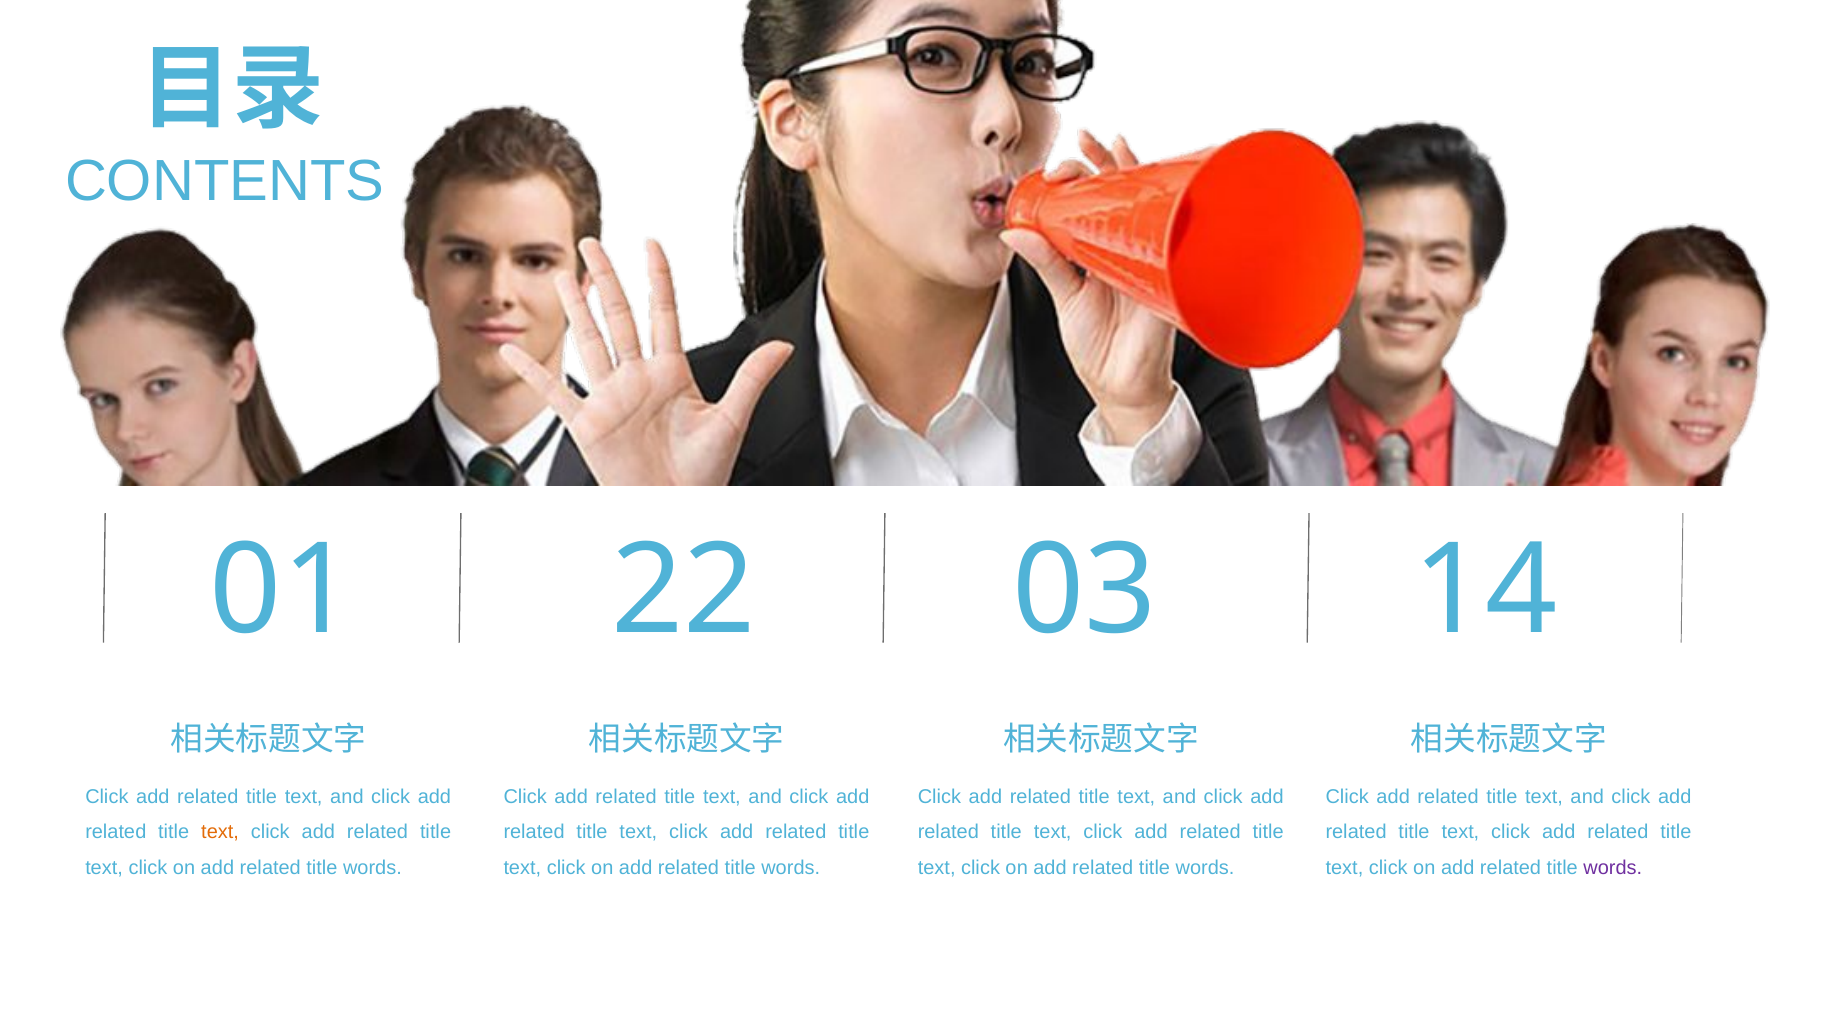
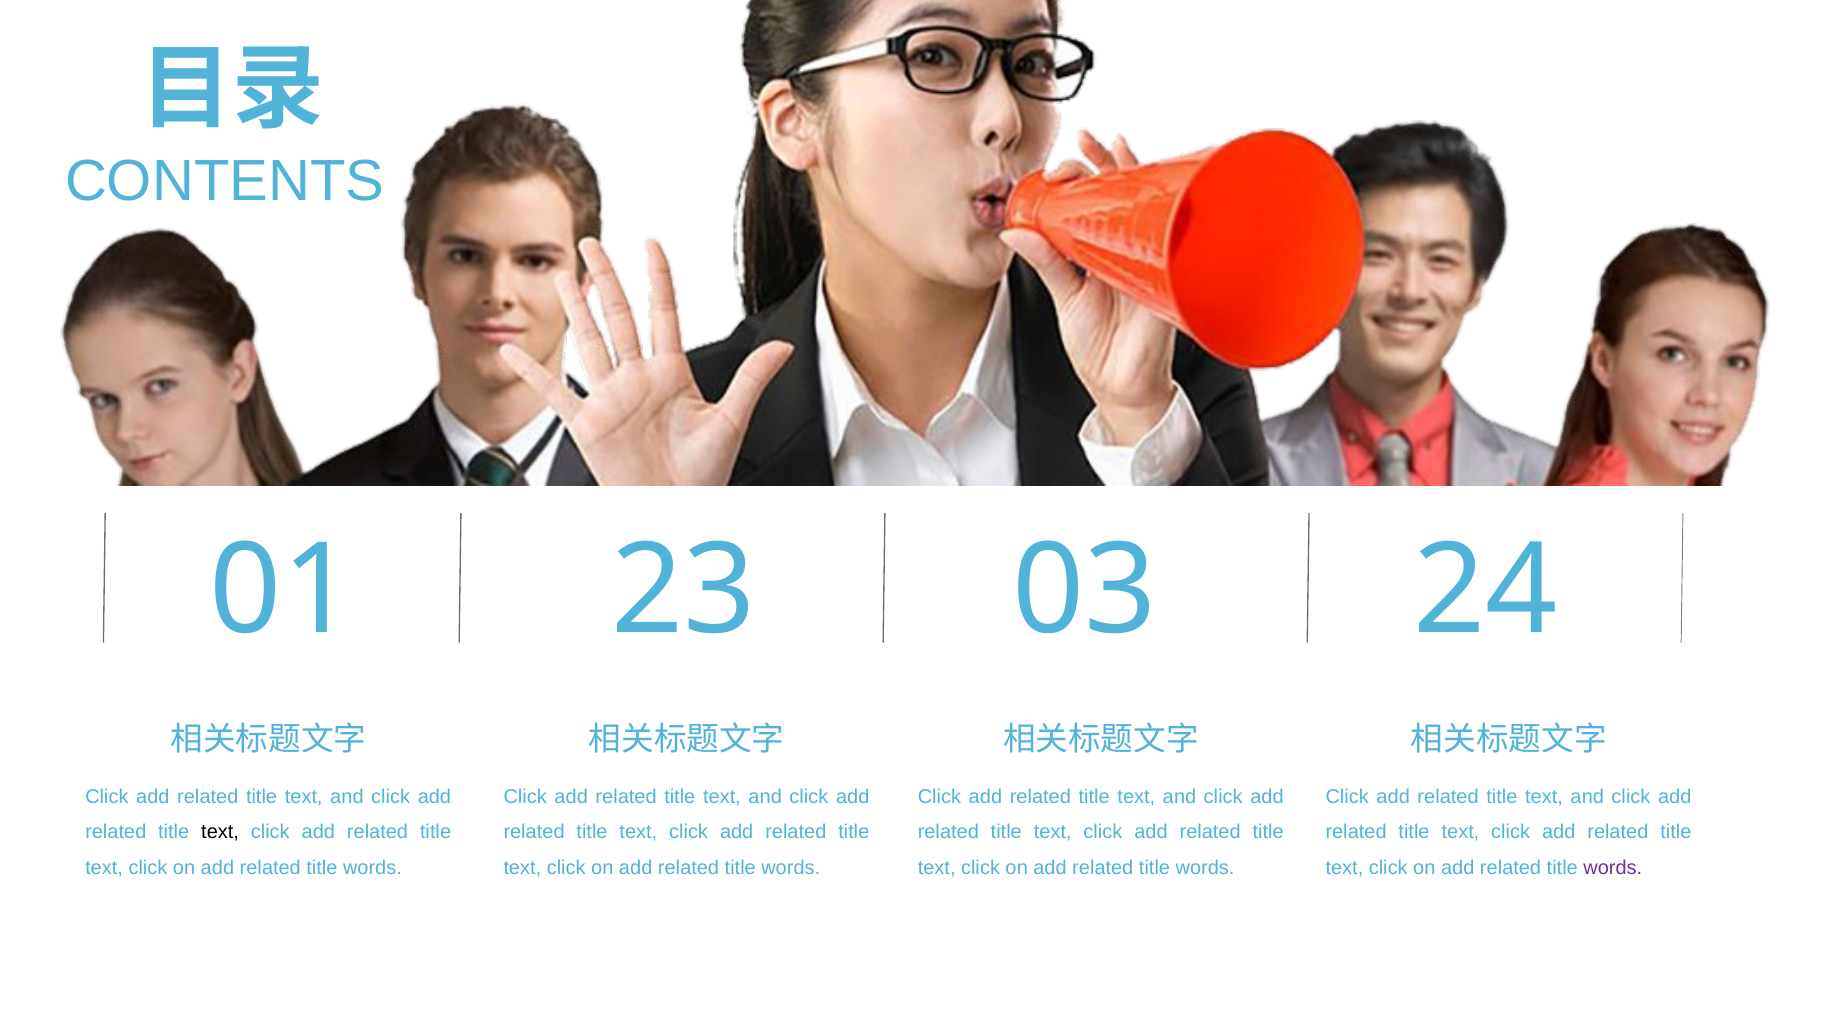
22: 22 -> 23
14: 14 -> 24
text at (220, 833) colour: orange -> black
